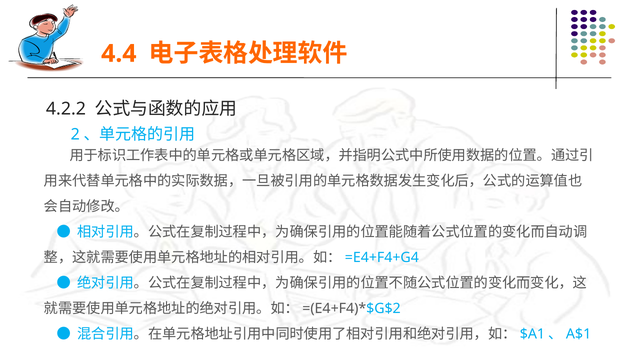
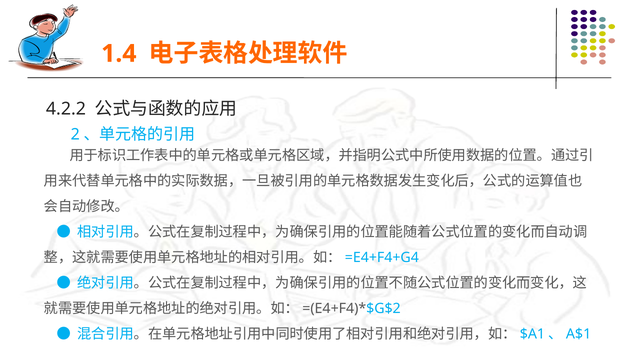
4.4: 4.4 -> 1.4
